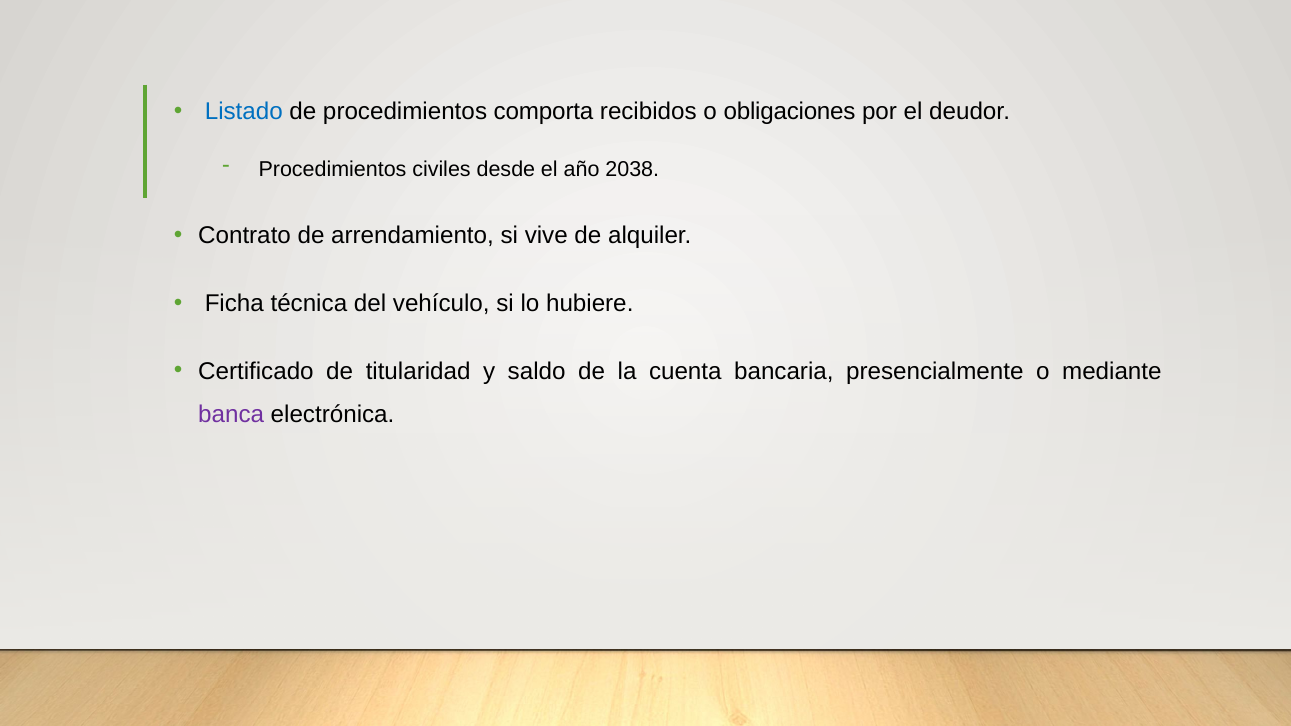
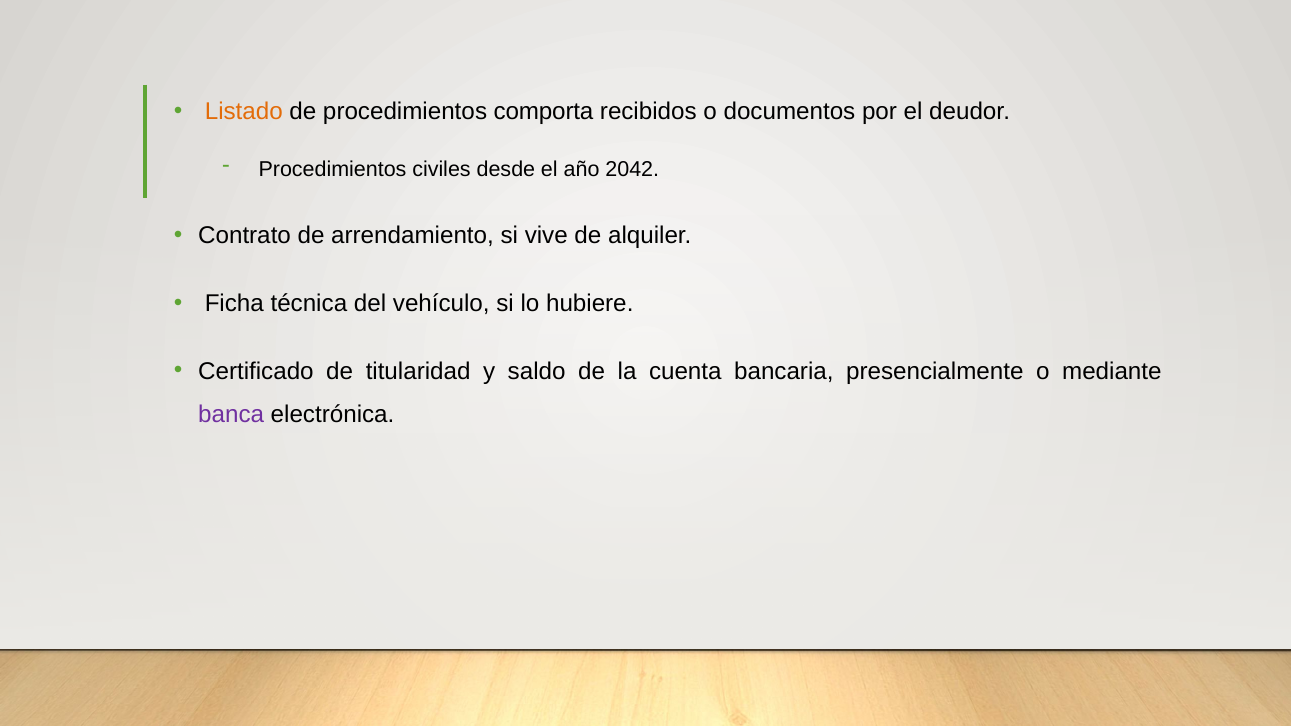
Listado colour: blue -> orange
obligaciones: obligaciones -> documentos
2038: 2038 -> 2042
